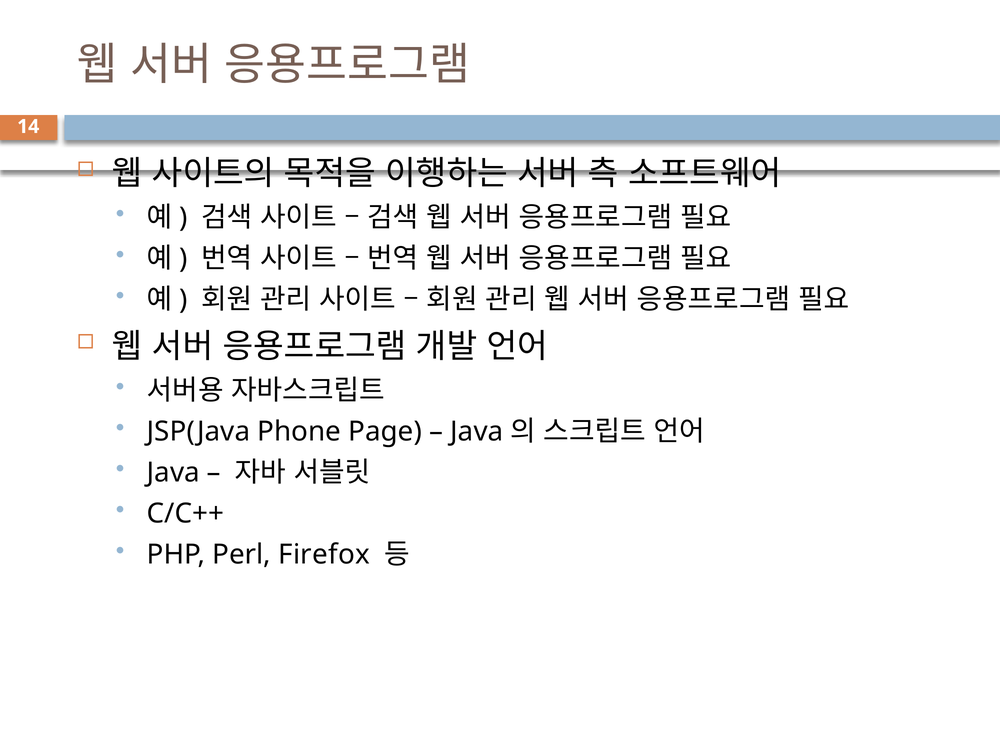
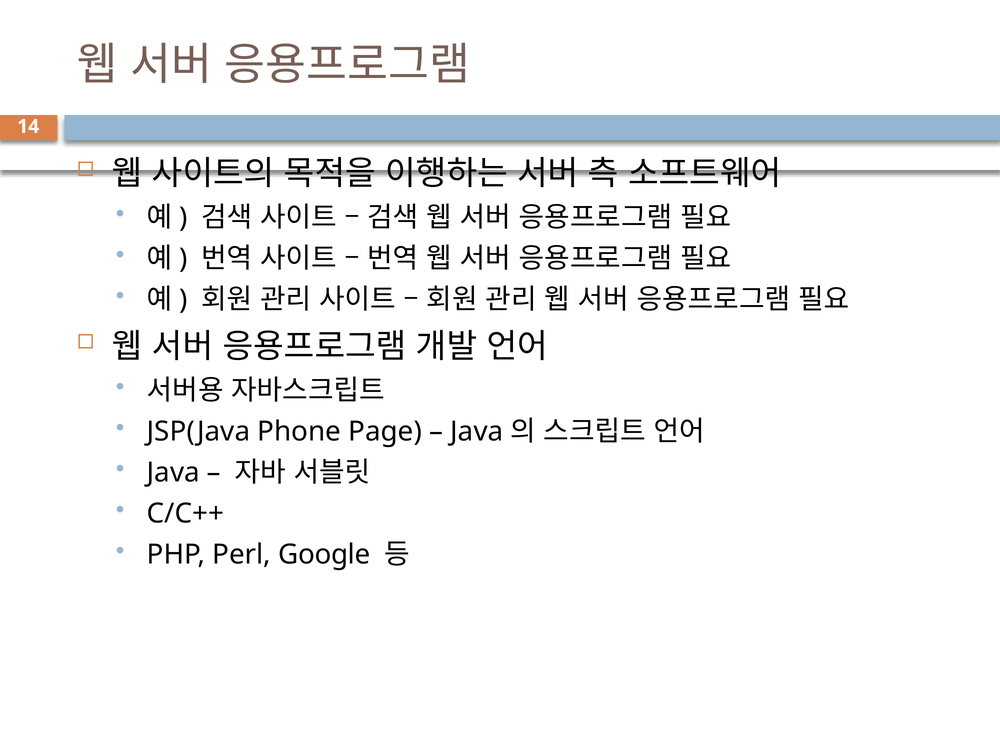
Firefox: Firefox -> Google
